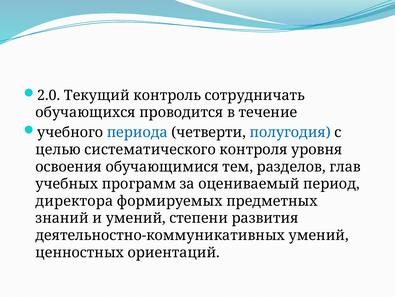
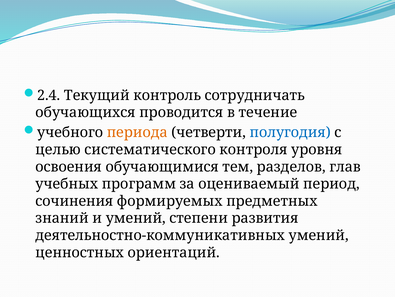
2.0: 2.0 -> 2.4
периода colour: blue -> orange
директора: директора -> сочинения
